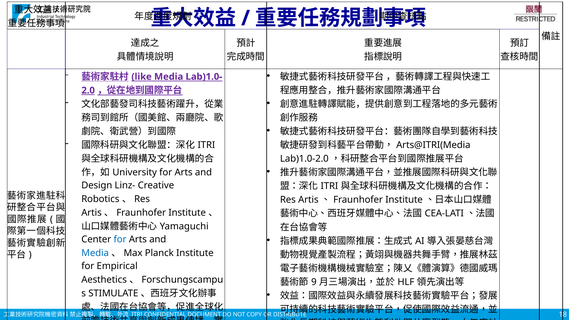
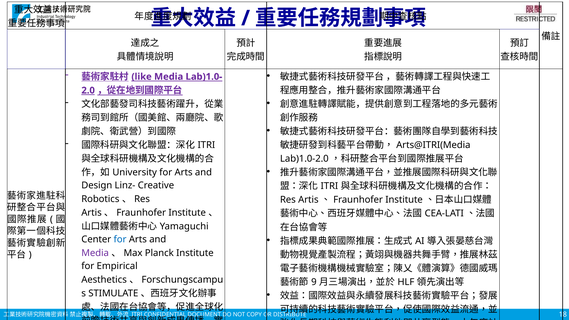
Media at (95, 253) colour: blue -> purple
